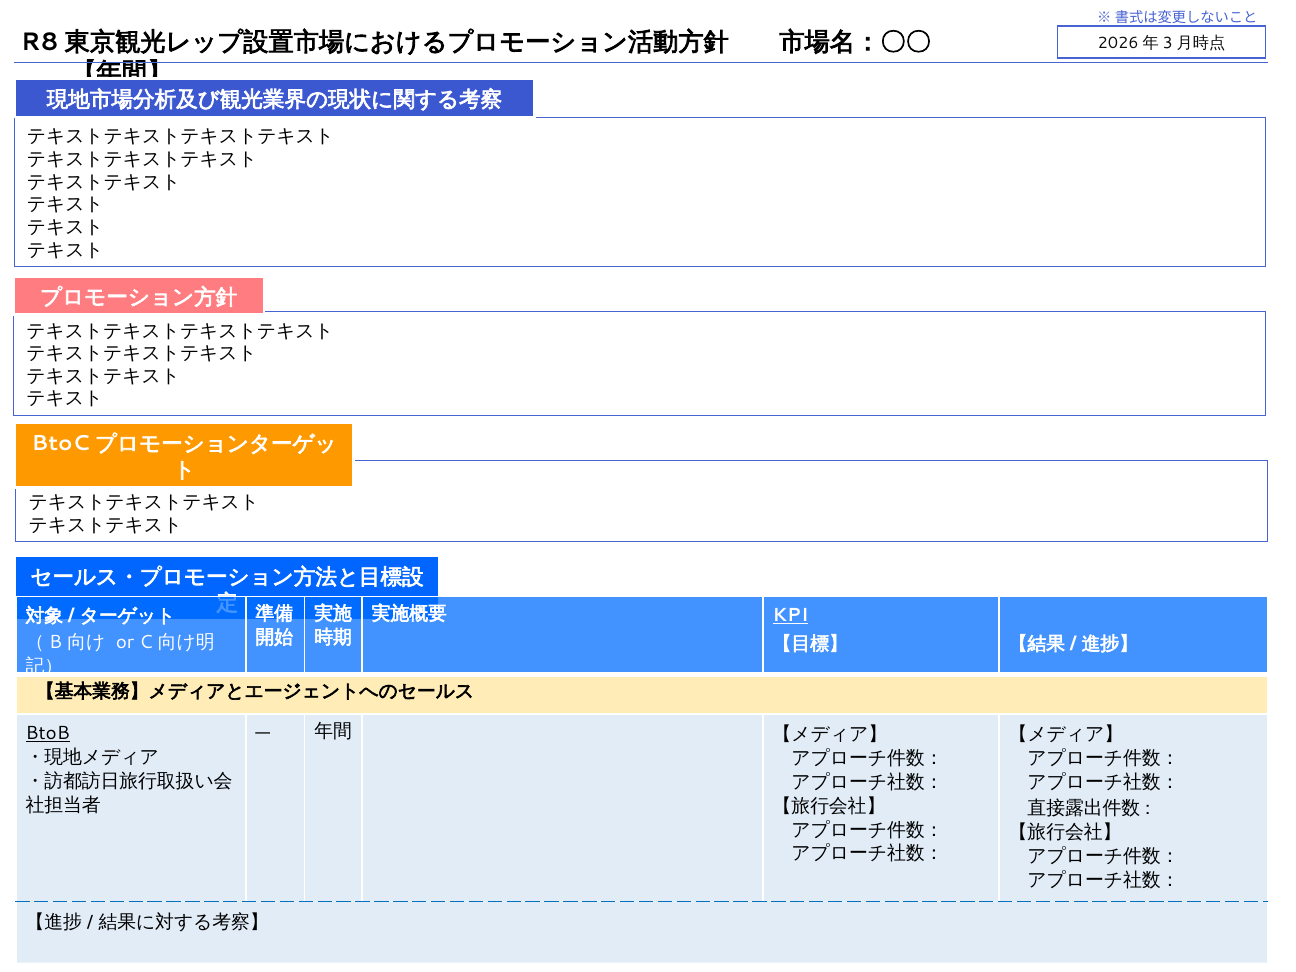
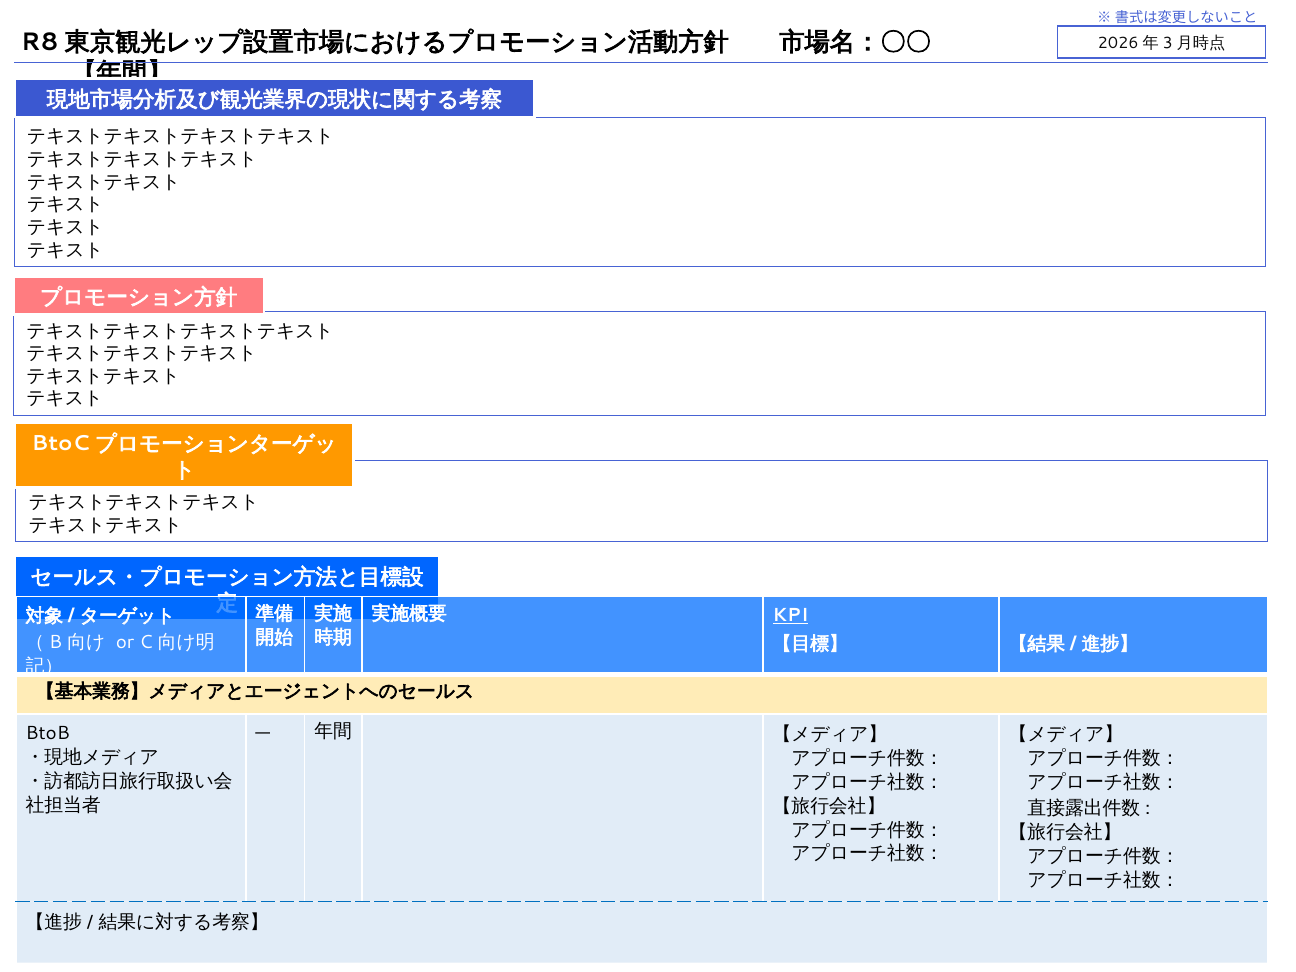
BtoB underline: present -> none
